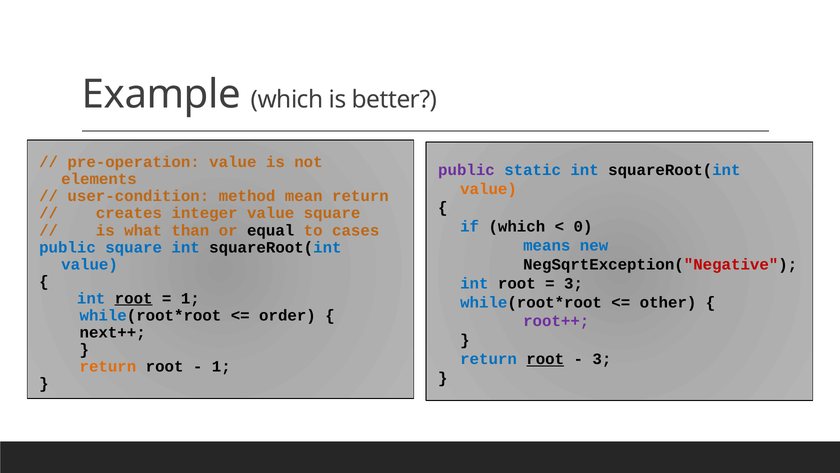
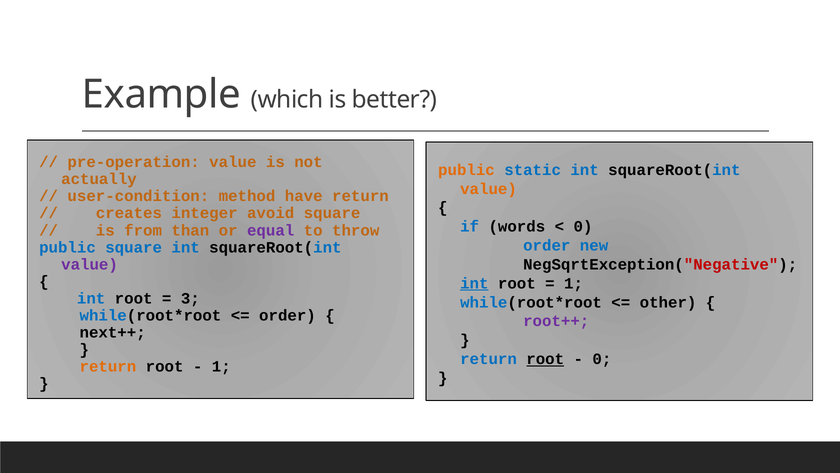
public at (466, 170) colour: purple -> orange
elements: elements -> actually
mean: mean -> have
integer value: value -> avoid
if which: which -> words
what: what -> from
equal colour: black -> purple
cases: cases -> throw
means at (547, 245): means -> order
value at (90, 264) colour: blue -> purple
int at (474, 283) underline: none -> present
3 at (574, 283): 3 -> 1
root at (134, 298) underline: present -> none
1 at (190, 298): 1 -> 3
3 at (602, 359): 3 -> 0
